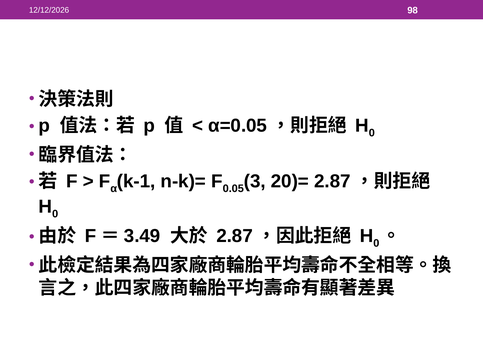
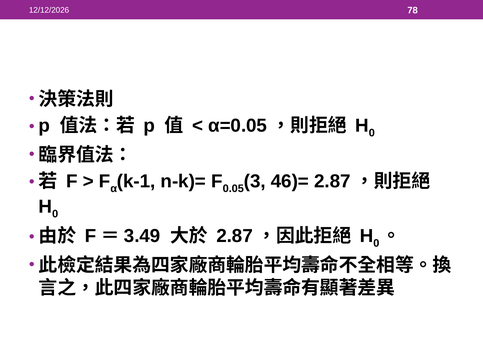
98: 98 -> 78
20)=: 20)= -> 46)=
